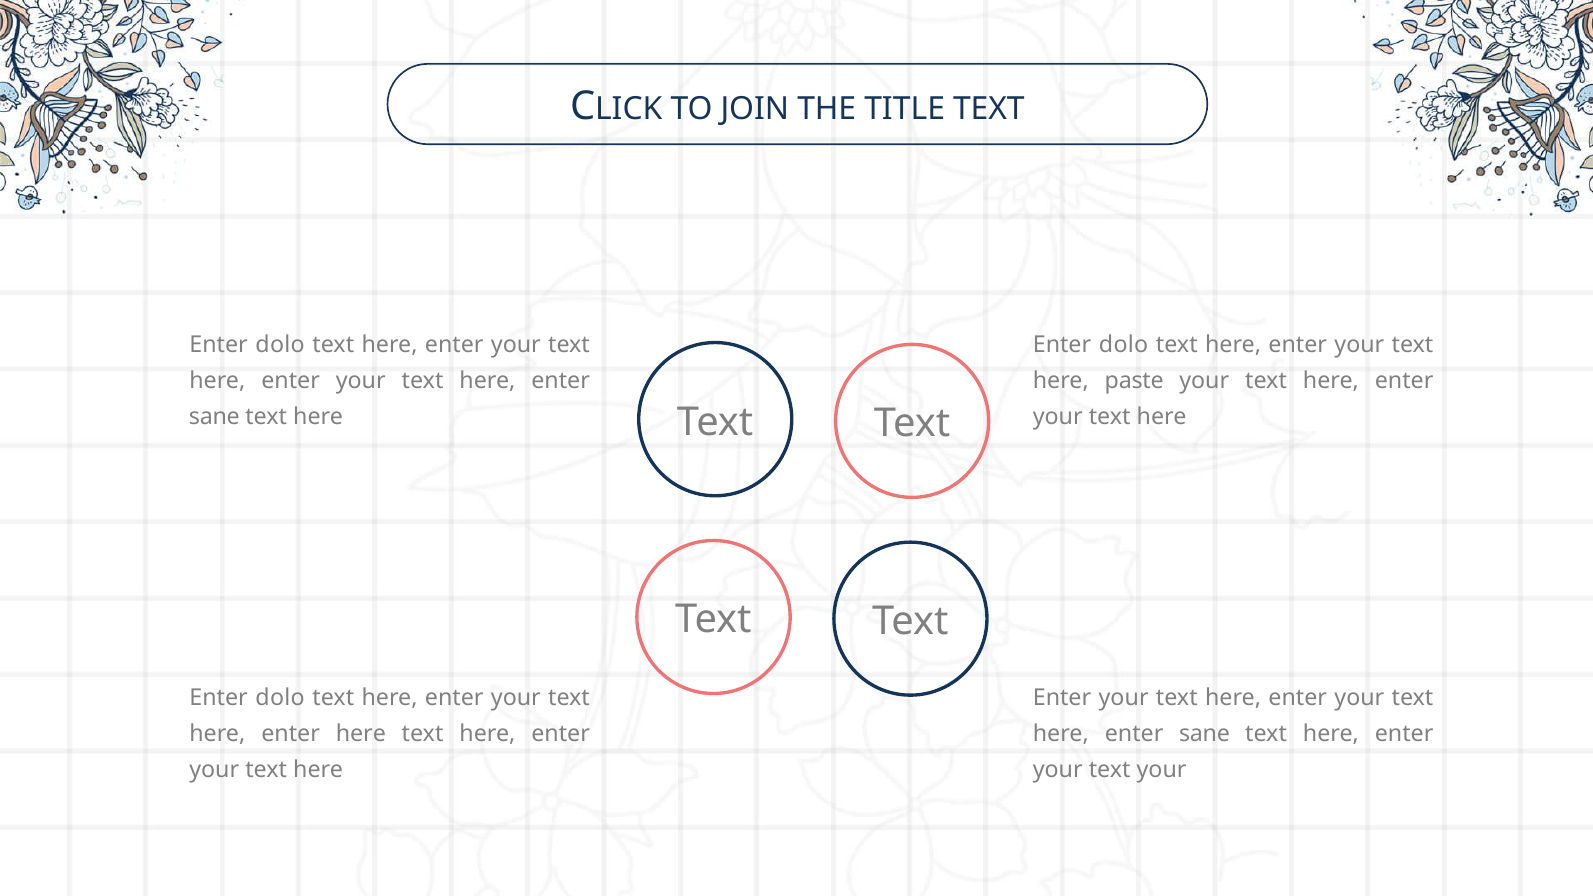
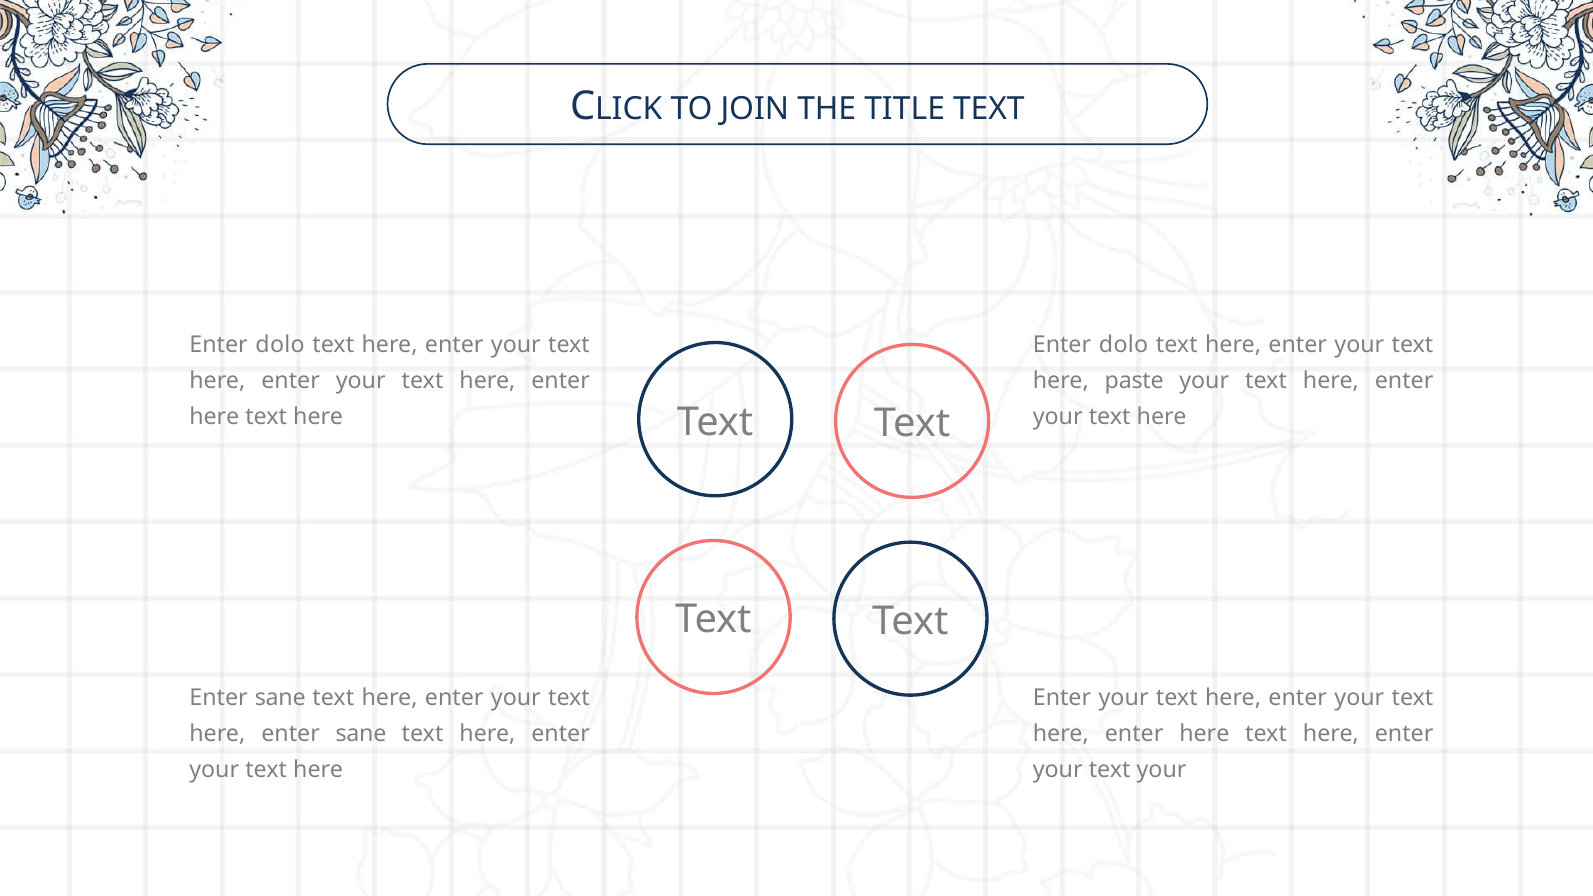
sane at (214, 417): sane -> here
dolo at (280, 698): dolo -> sane
here at (361, 734): here -> sane
sane at (1204, 734): sane -> here
